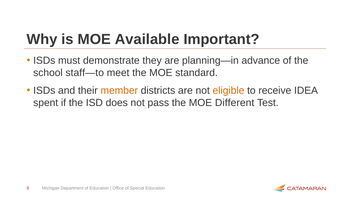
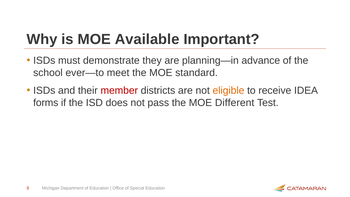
staff—to: staff—to -> ever—to
member colour: orange -> red
spent: spent -> forms
